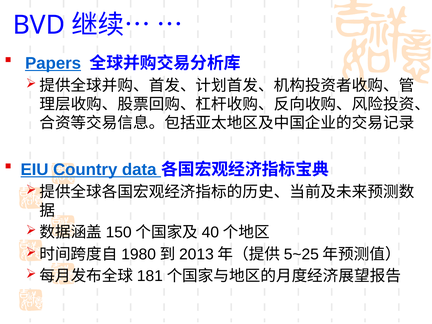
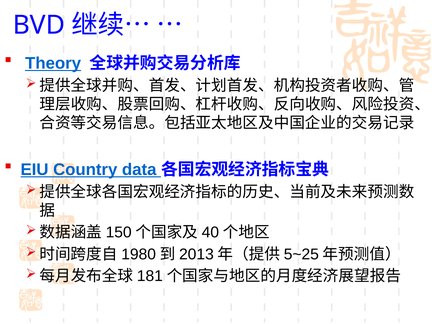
Papers: Papers -> Theory
